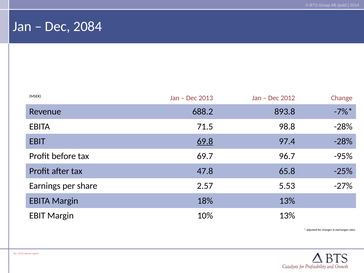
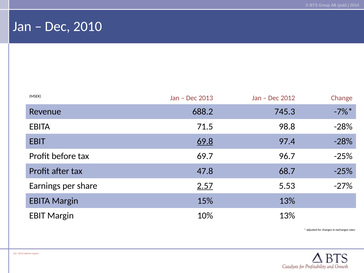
2084: 2084 -> 2010
893.8: 893.8 -> 745.3
96.7 -95%: -95% -> -25%
65.8: 65.8 -> 68.7
2.57 underline: none -> present
18%: 18% -> 15%
